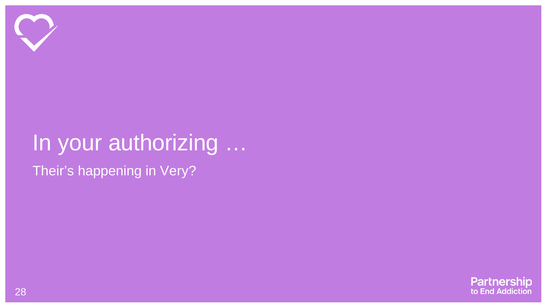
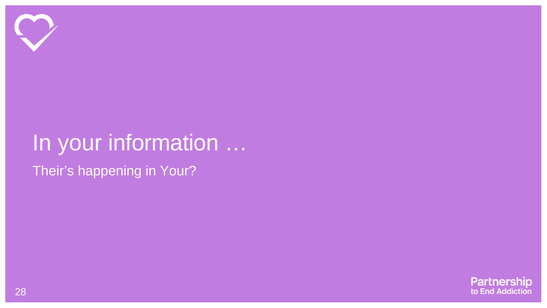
authorizing: authorizing -> information
happening in Very: Very -> Your
